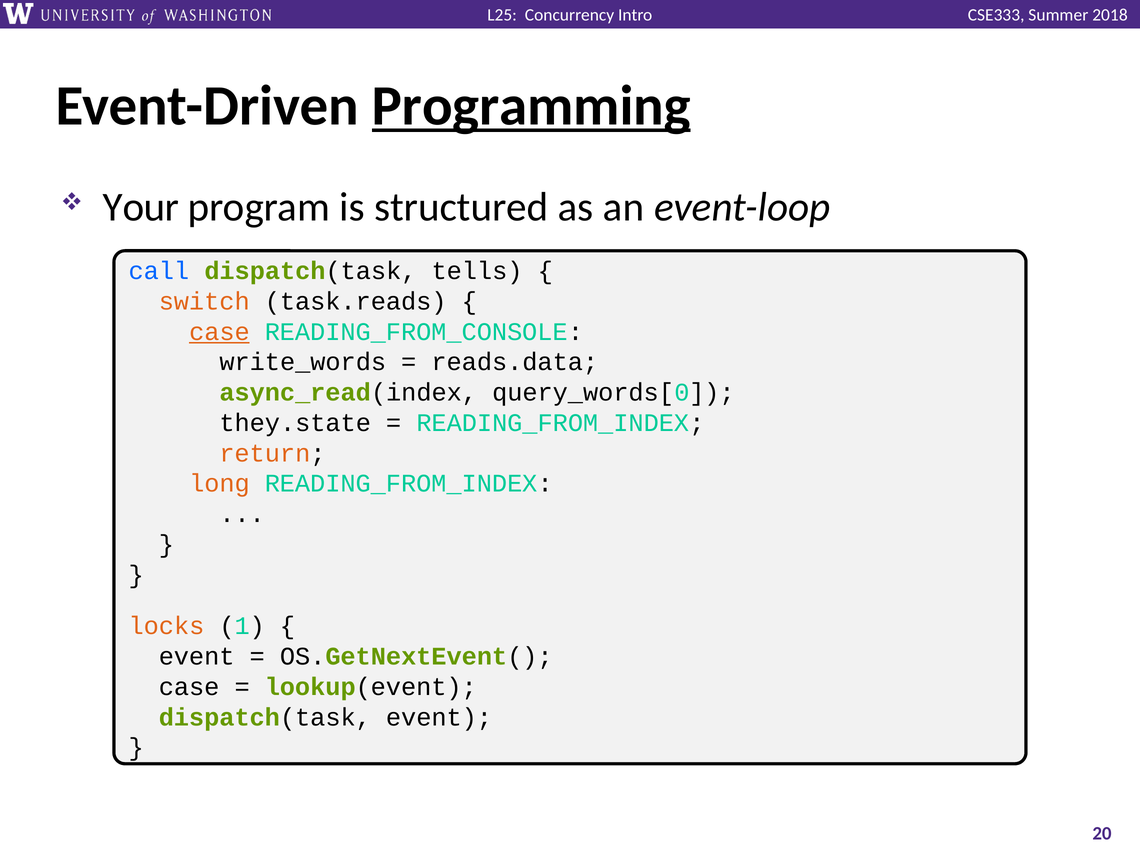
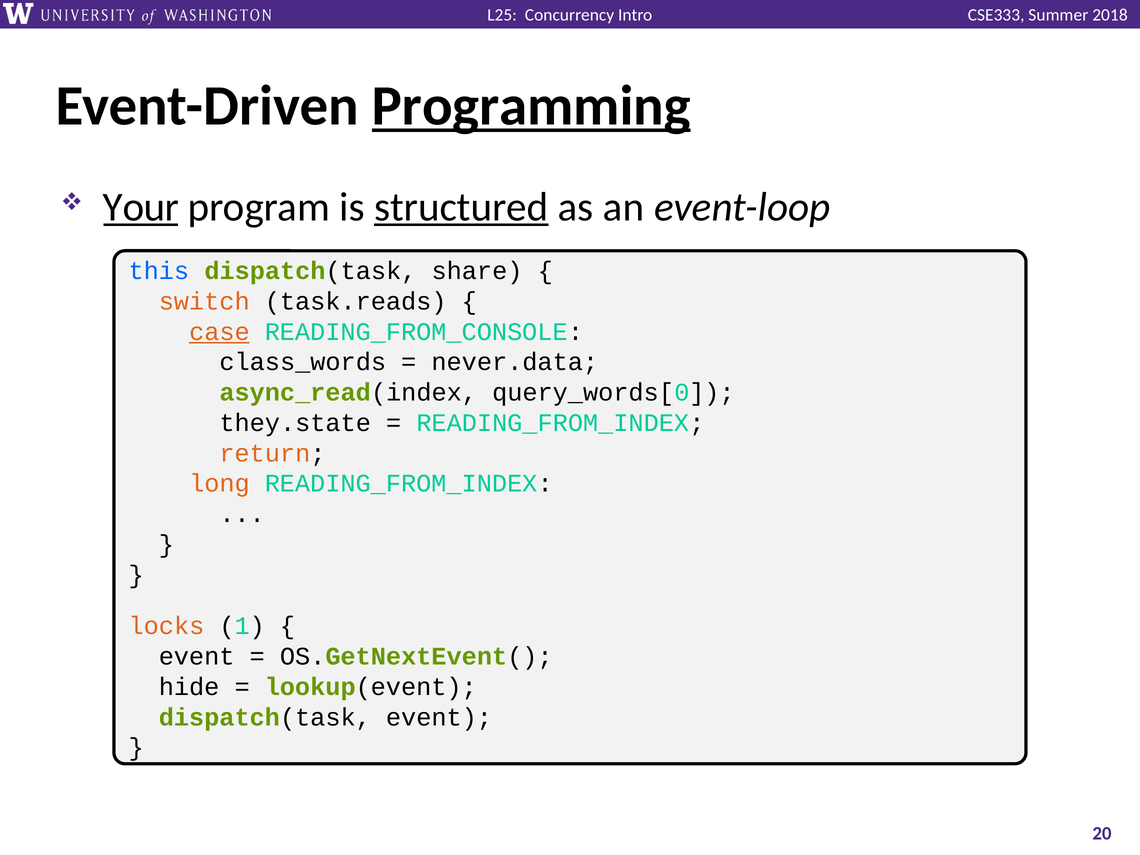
Your underline: none -> present
structured underline: none -> present
call: call -> this
tells: tells -> share
write_words: write_words -> class_words
reads.data: reads.data -> never.data
case at (189, 687): case -> hide
